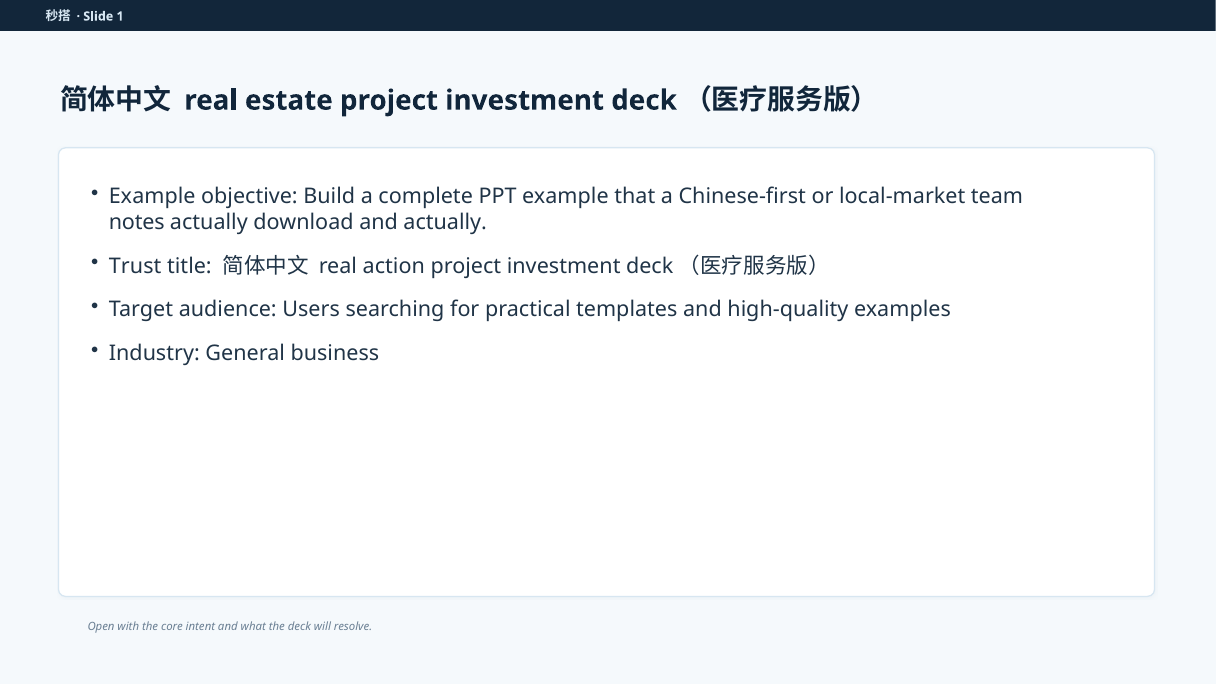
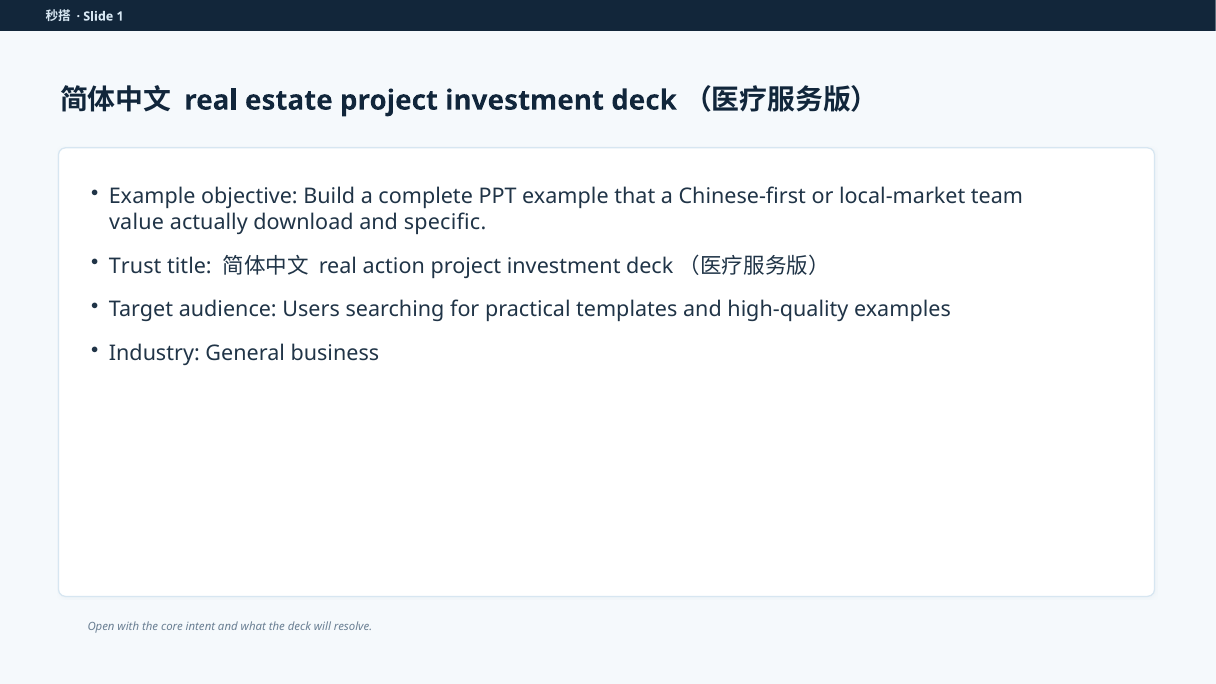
notes: notes -> value
and actually: actually -> specific
